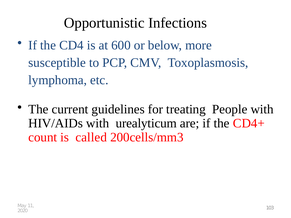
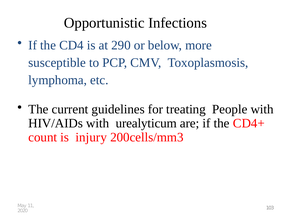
600: 600 -> 290
called: called -> injury
